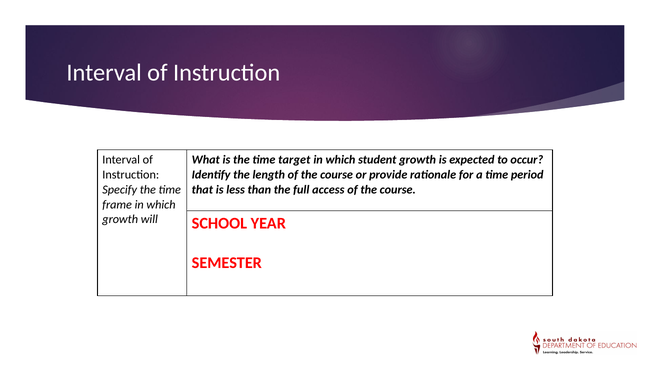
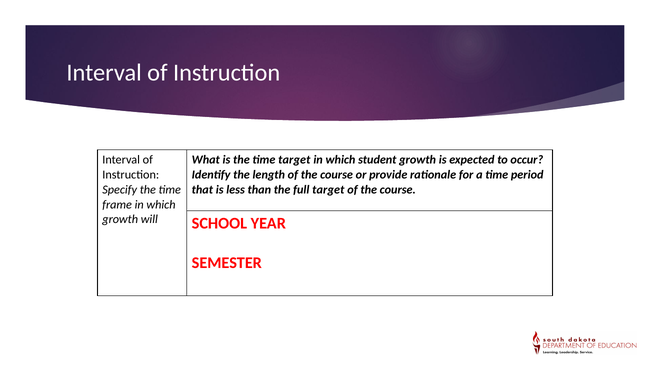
full access: access -> target
